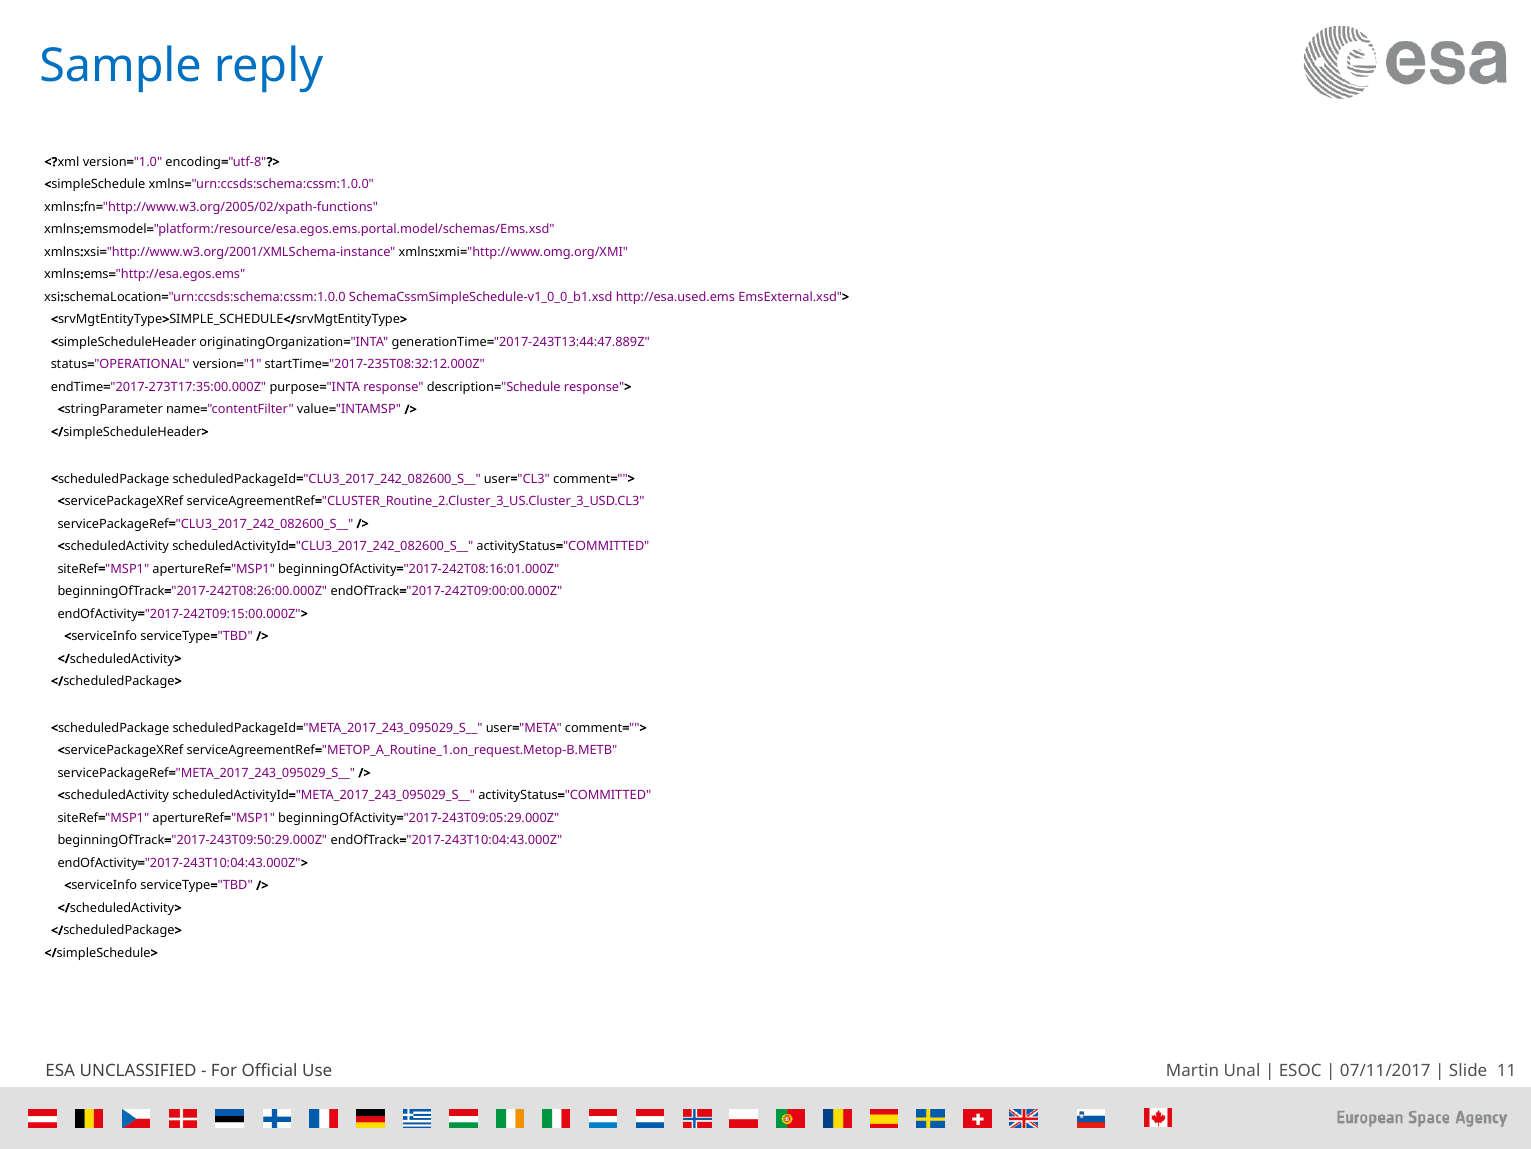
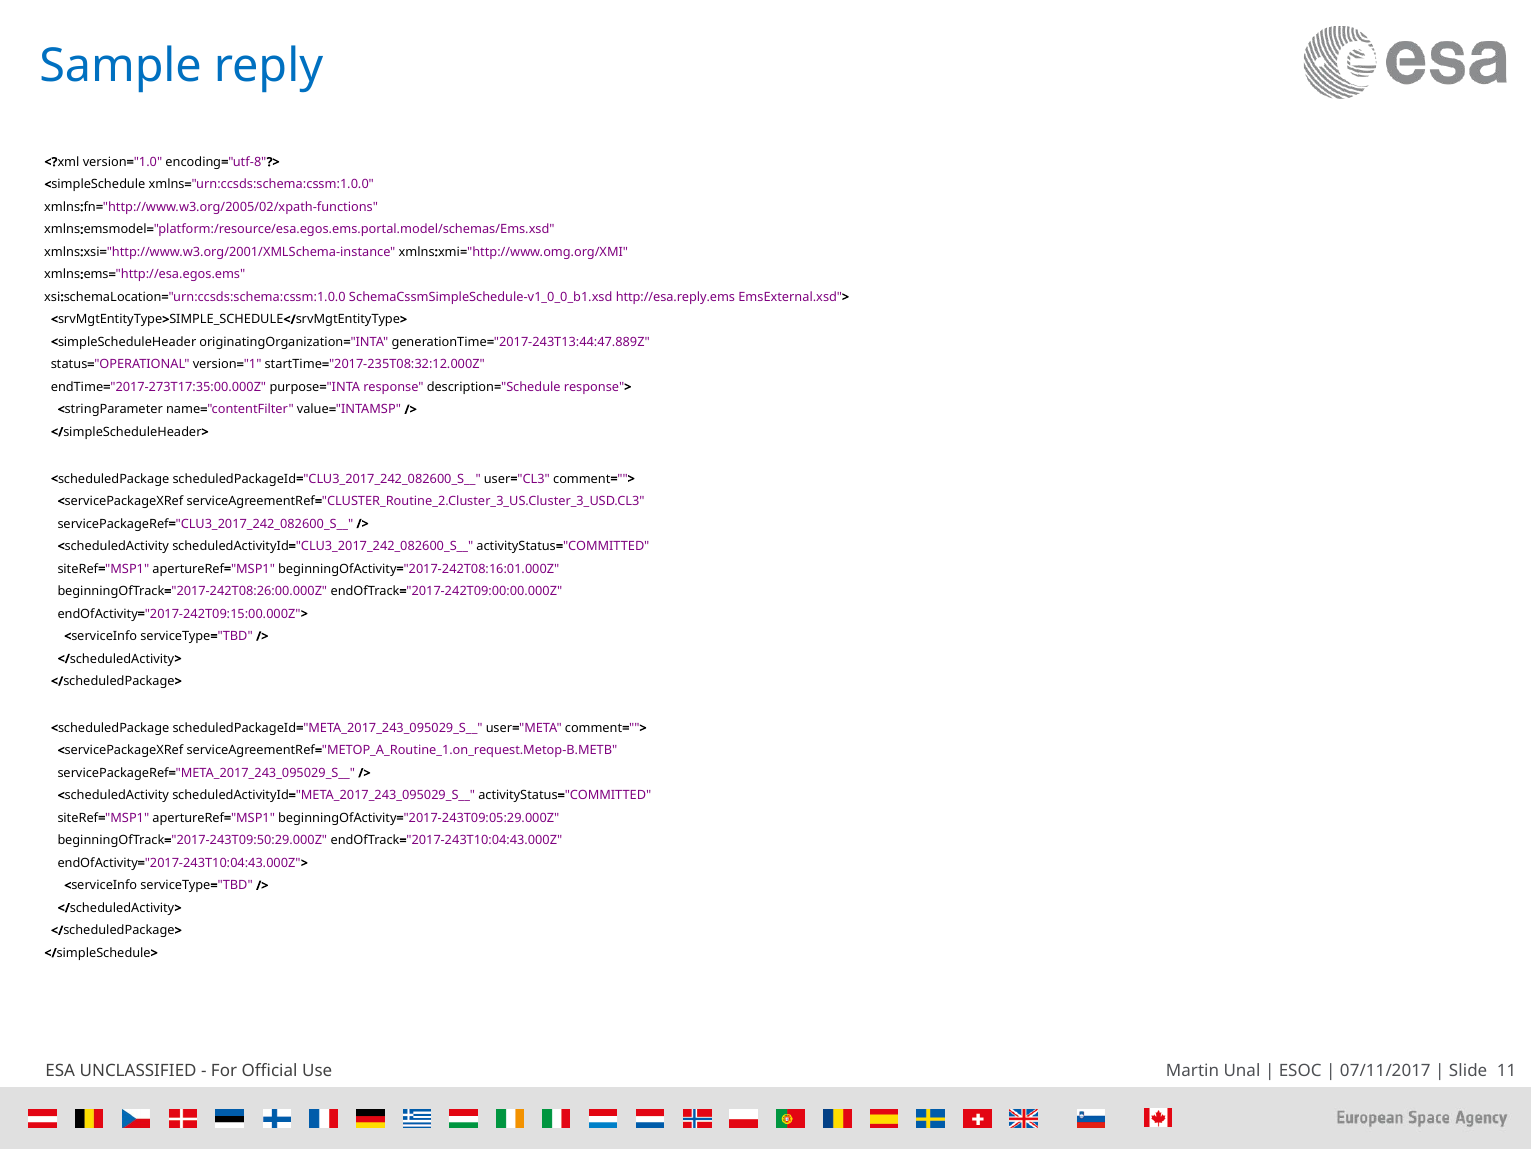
http://esa.used.ems: http://esa.used.ems -> http://esa.reply.ems
